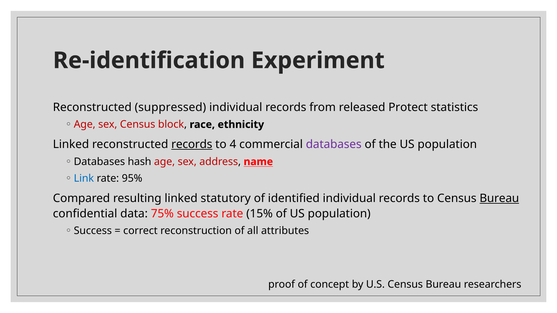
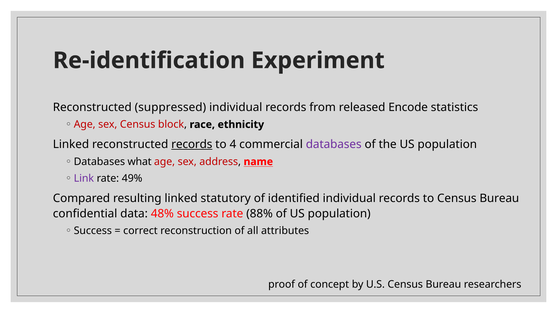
Protect: Protect -> Encode
hash: hash -> what
Link colour: blue -> purple
95%: 95% -> 49%
Bureau at (499, 198) underline: present -> none
75%: 75% -> 48%
15%: 15% -> 88%
